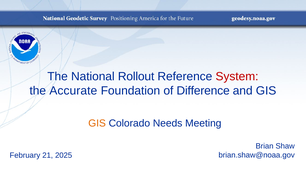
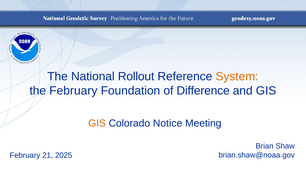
System colour: red -> orange
the Accurate: Accurate -> February
Needs: Needs -> Notice
